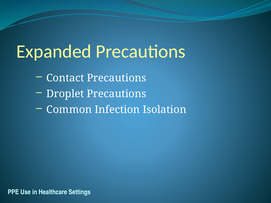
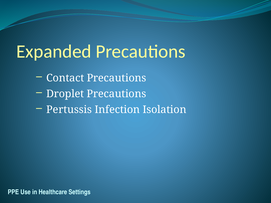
Common: Common -> Pertussis
